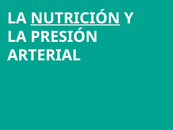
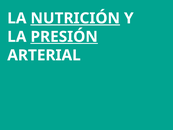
PRESIÓN underline: none -> present
